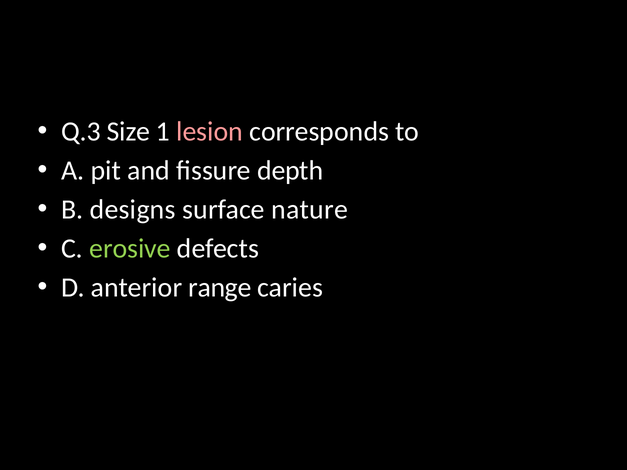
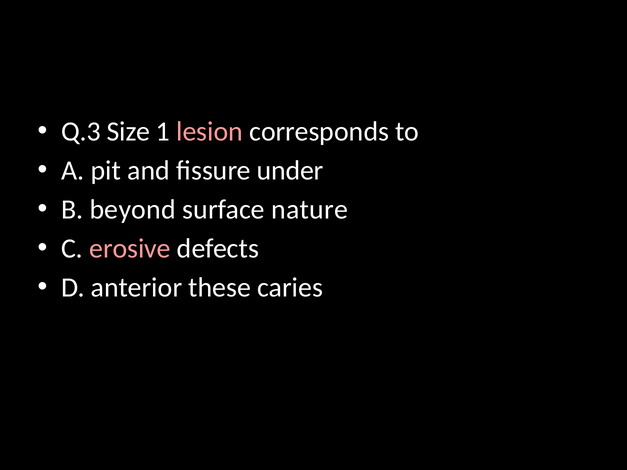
depth: depth -> under
designs: designs -> beyond
erosive colour: light green -> pink
range: range -> these
